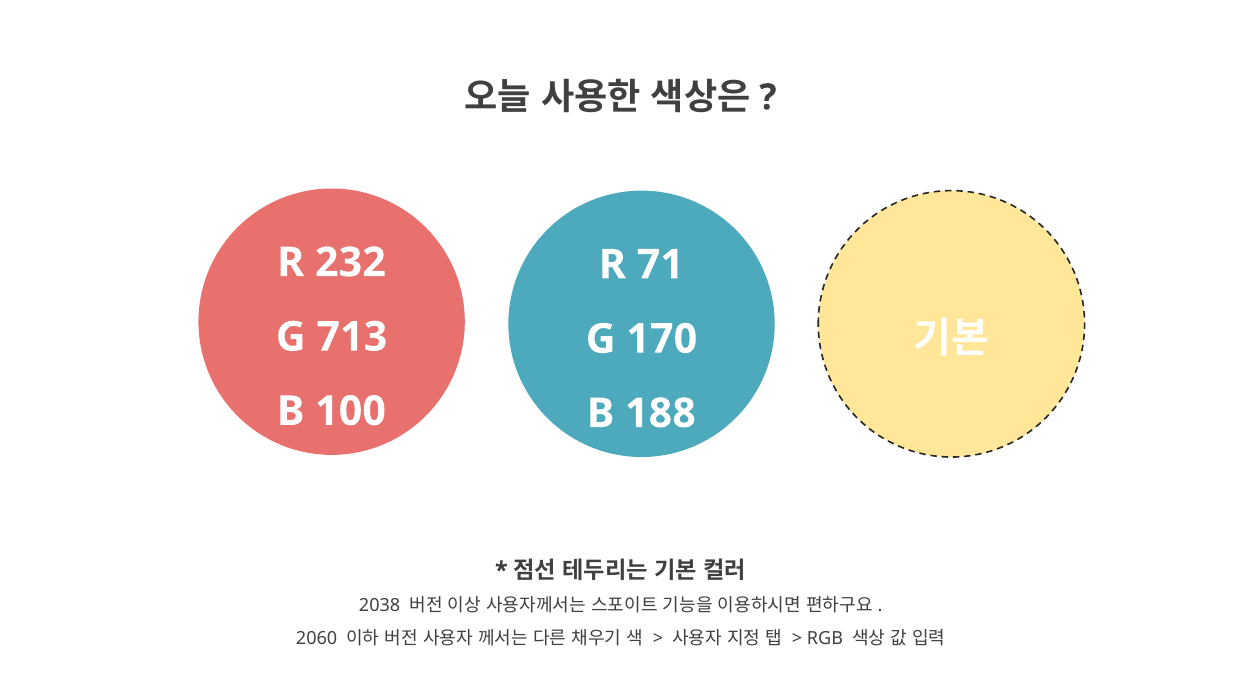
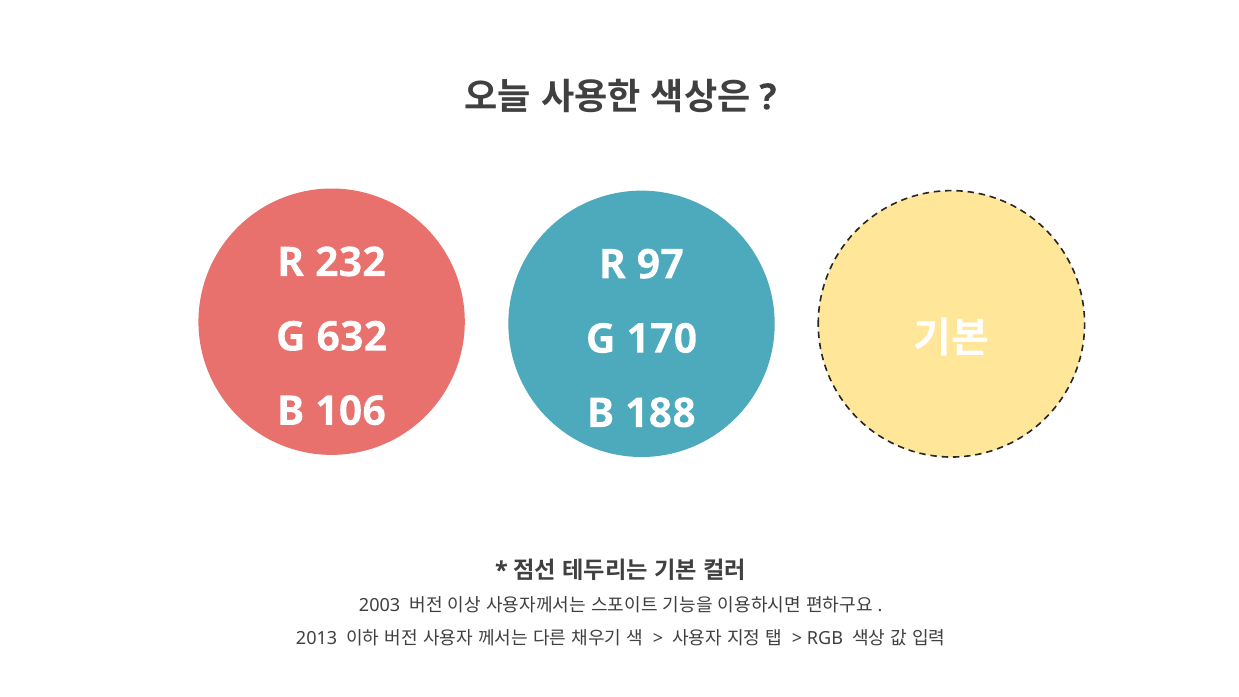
71: 71 -> 97
713: 713 -> 632
100: 100 -> 106
2038: 2038 -> 2003
2060: 2060 -> 2013
